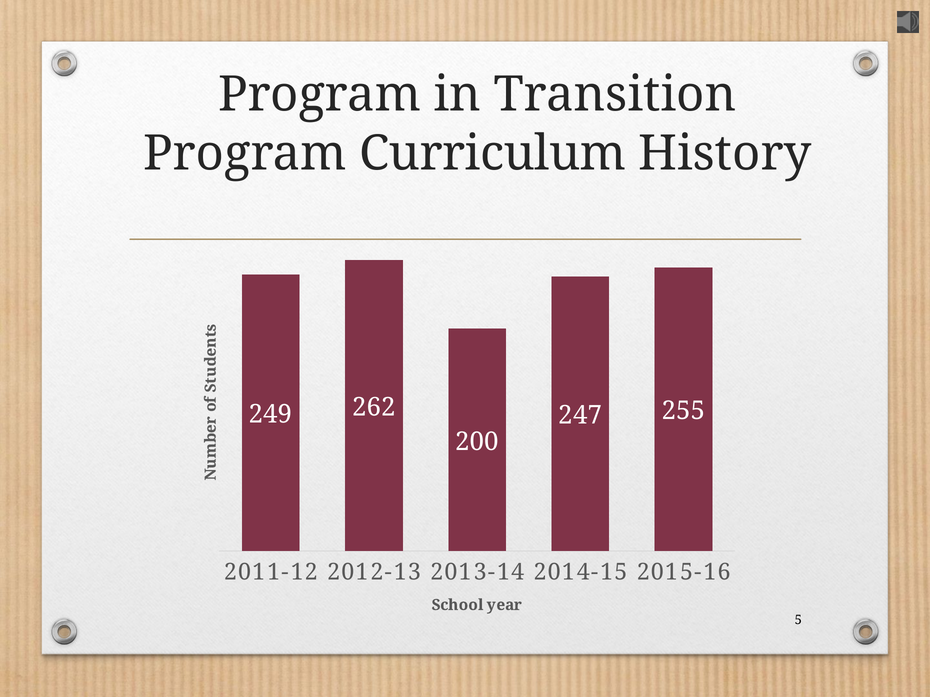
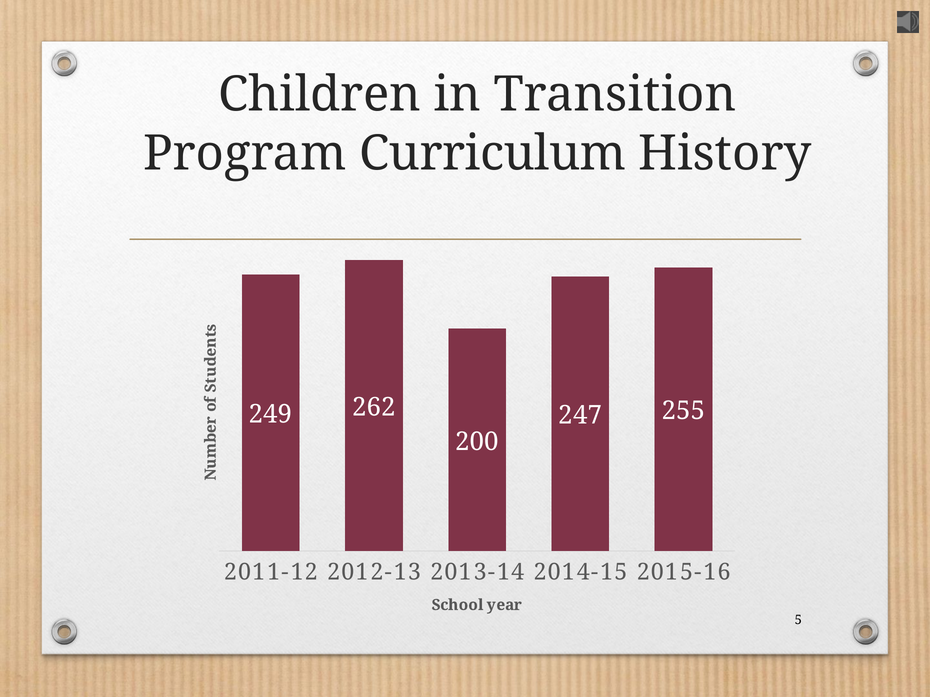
Program at (320, 95): Program -> Children
